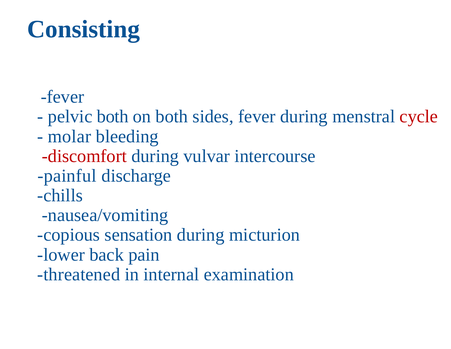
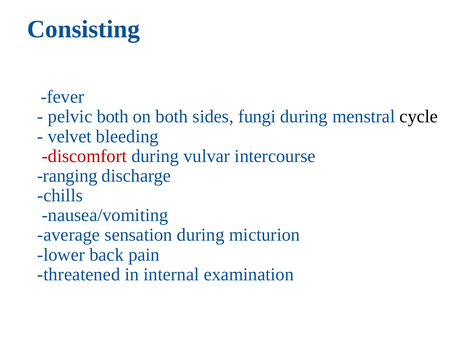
sides fever: fever -> fungi
cycle colour: red -> black
molar: molar -> velvet
painful: painful -> ranging
copious: copious -> average
